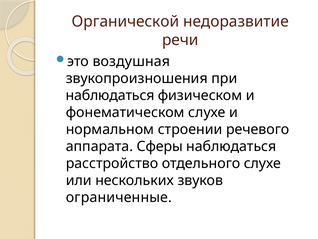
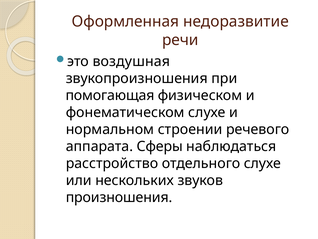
Органической: Органической -> Оформленная
наблюдаться at (110, 95): наблюдаться -> помогающая
ограниченные: ограниченные -> произношения
